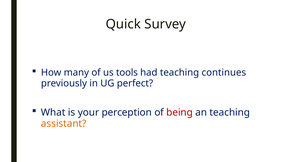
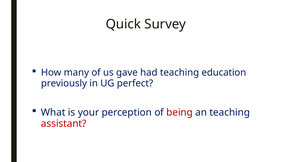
tools: tools -> gave
continues: continues -> education
assistant colour: orange -> red
